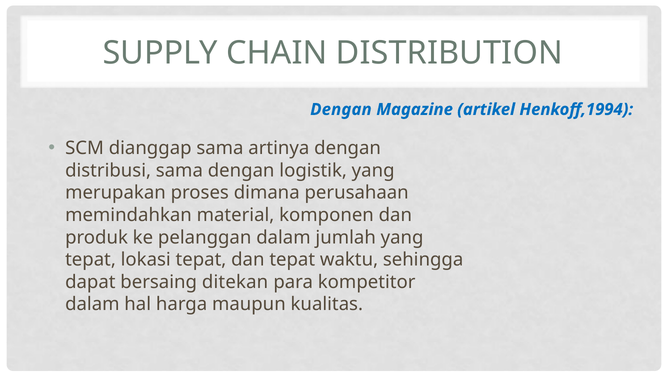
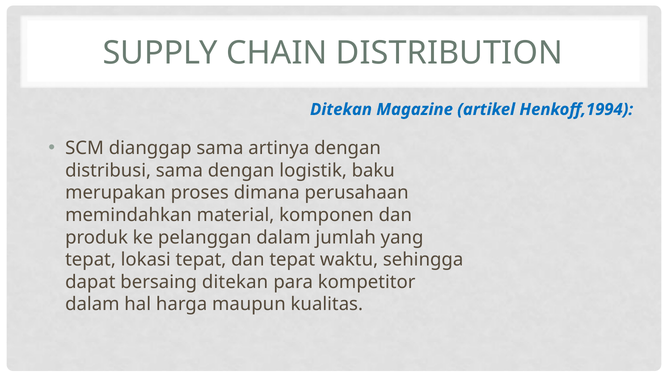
Dengan at (341, 109): Dengan -> Ditekan
logistik yang: yang -> baku
